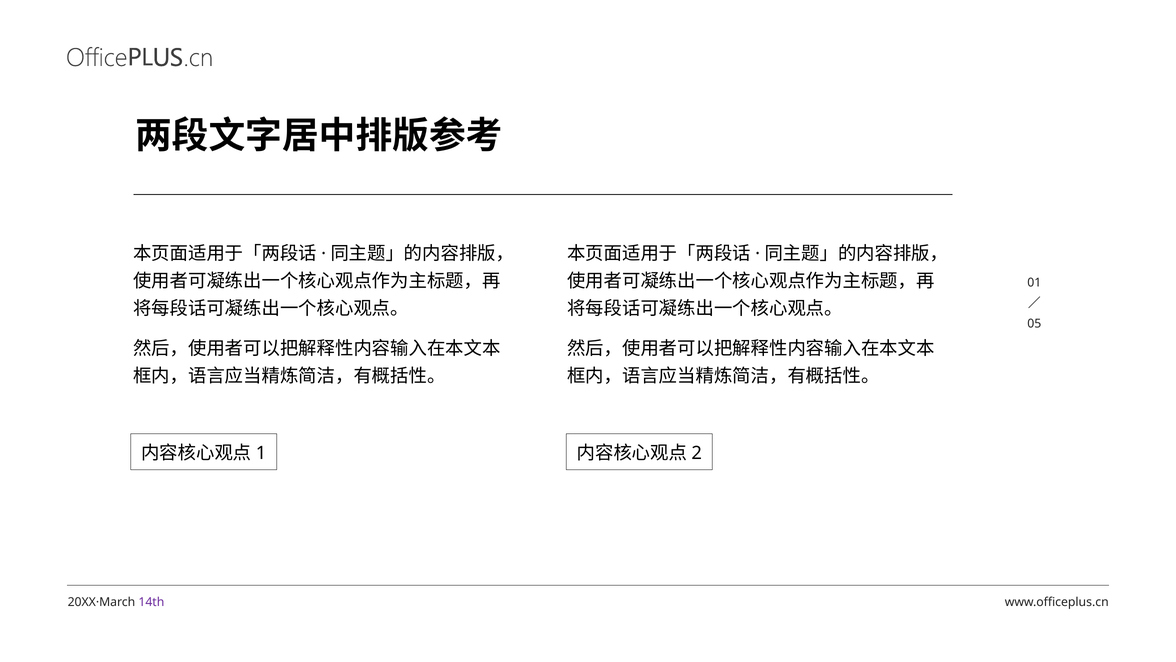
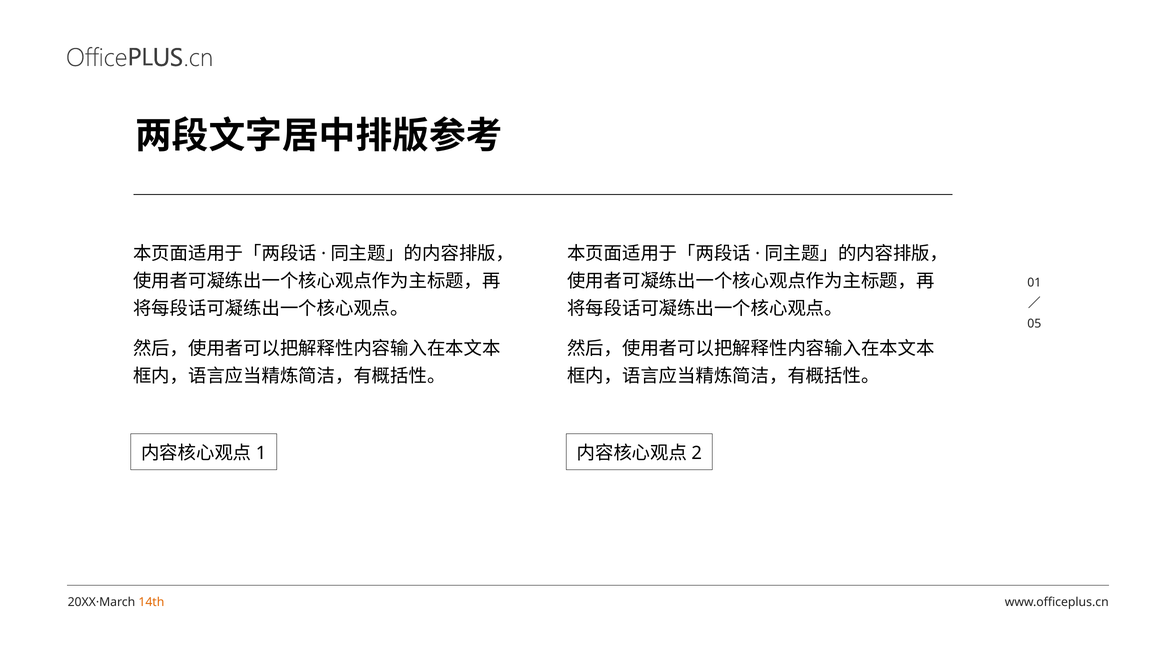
14th colour: purple -> orange
